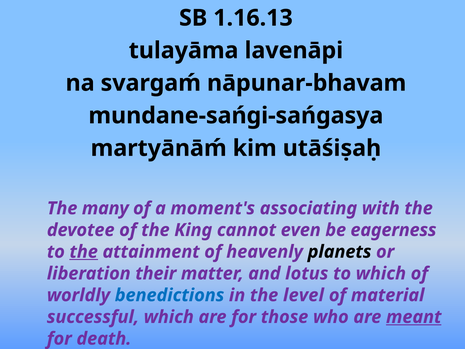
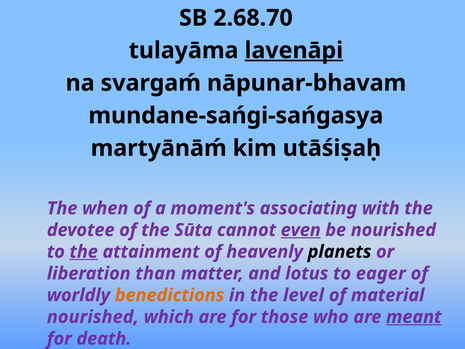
1.16.13: 1.16.13 -> 2.68.70
lavenāpi underline: none -> present
many: many -> when
King: King -> Sūta
even underline: none -> present
be eagerness: eagerness -> nourished
their: their -> than
to which: which -> eager
benedictions colour: blue -> orange
successful at (93, 317): successful -> nourished
